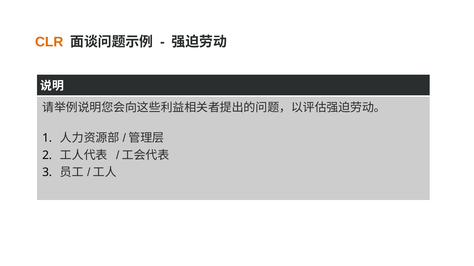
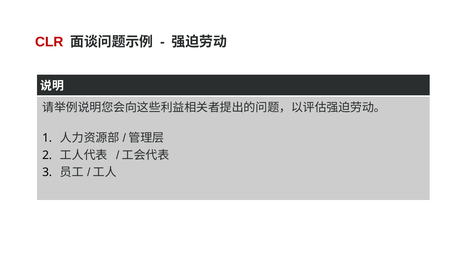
CLR colour: orange -> red
